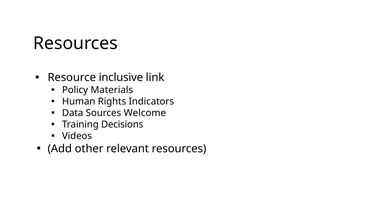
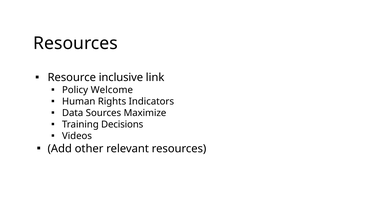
Materials: Materials -> Welcome
Welcome: Welcome -> Maximize
